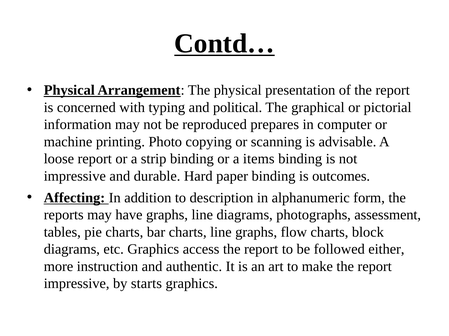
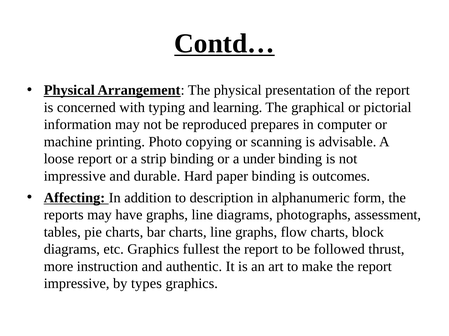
political: political -> learning
items: items -> under
access: access -> fullest
either: either -> thrust
starts: starts -> types
